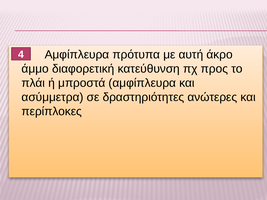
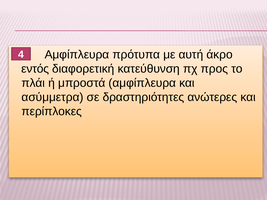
άμμο: άμμο -> εντός
